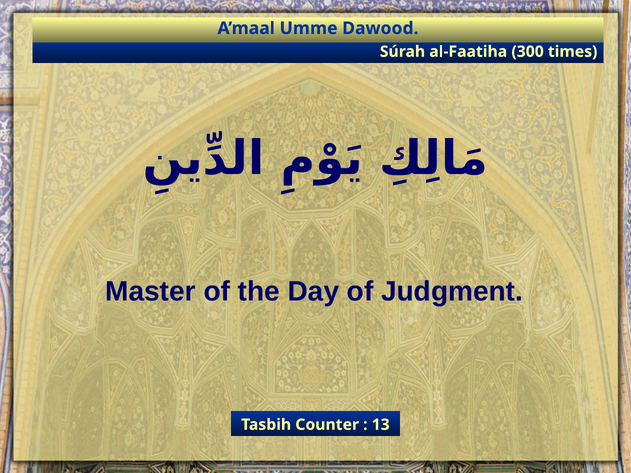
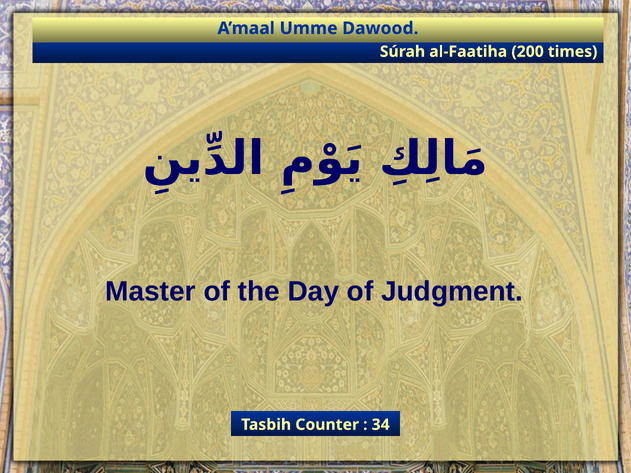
300: 300 -> 200
13: 13 -> 34
